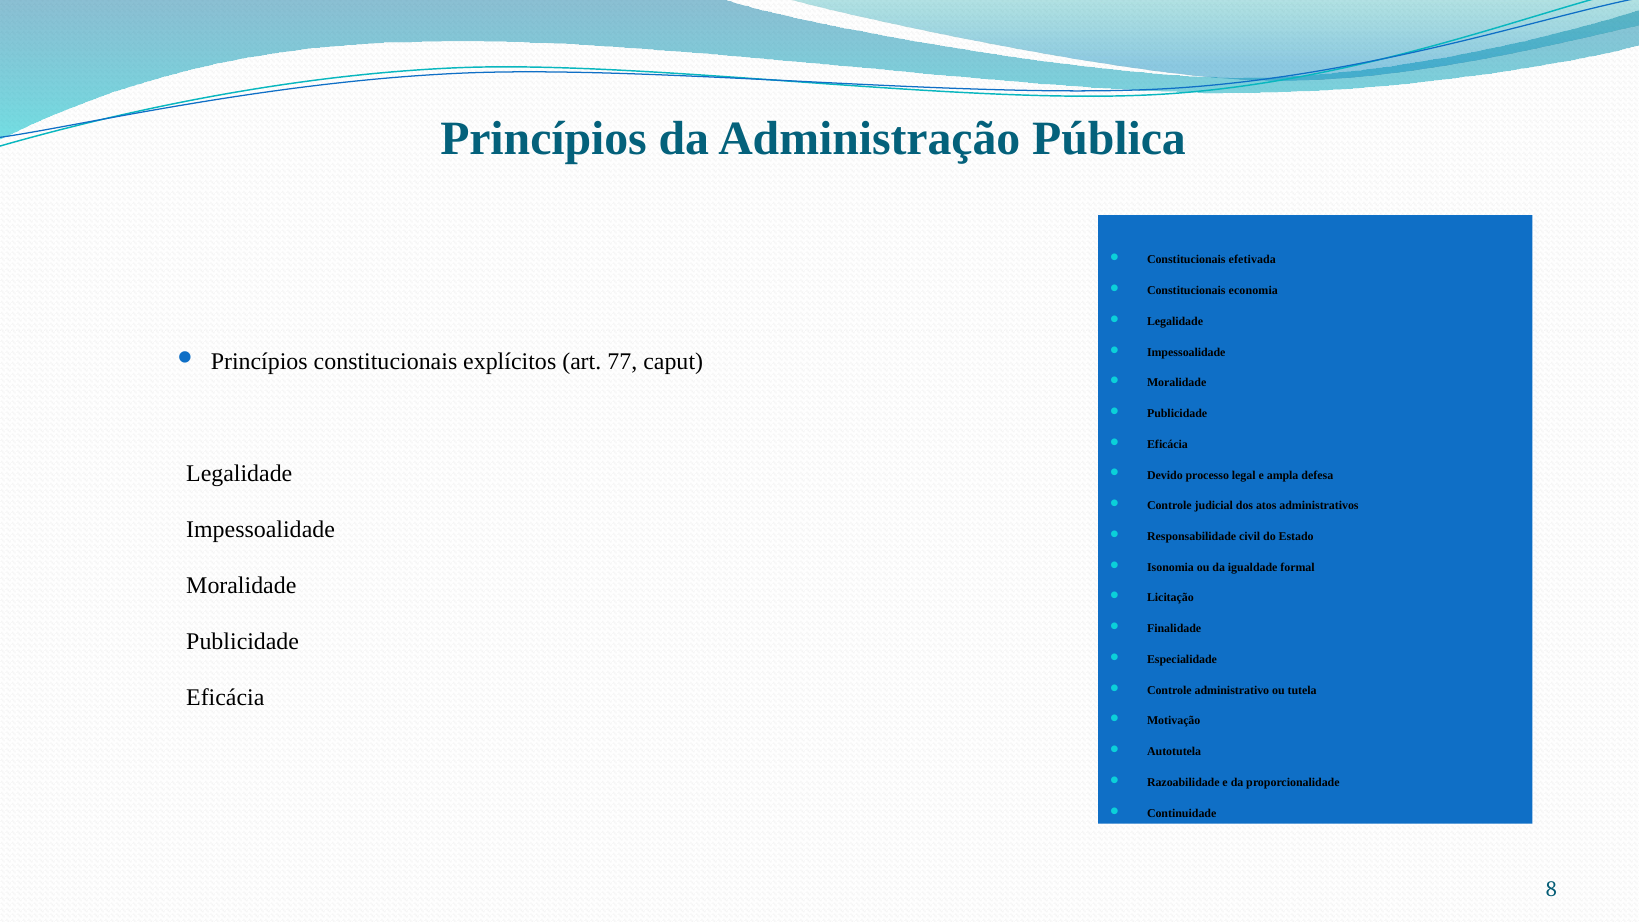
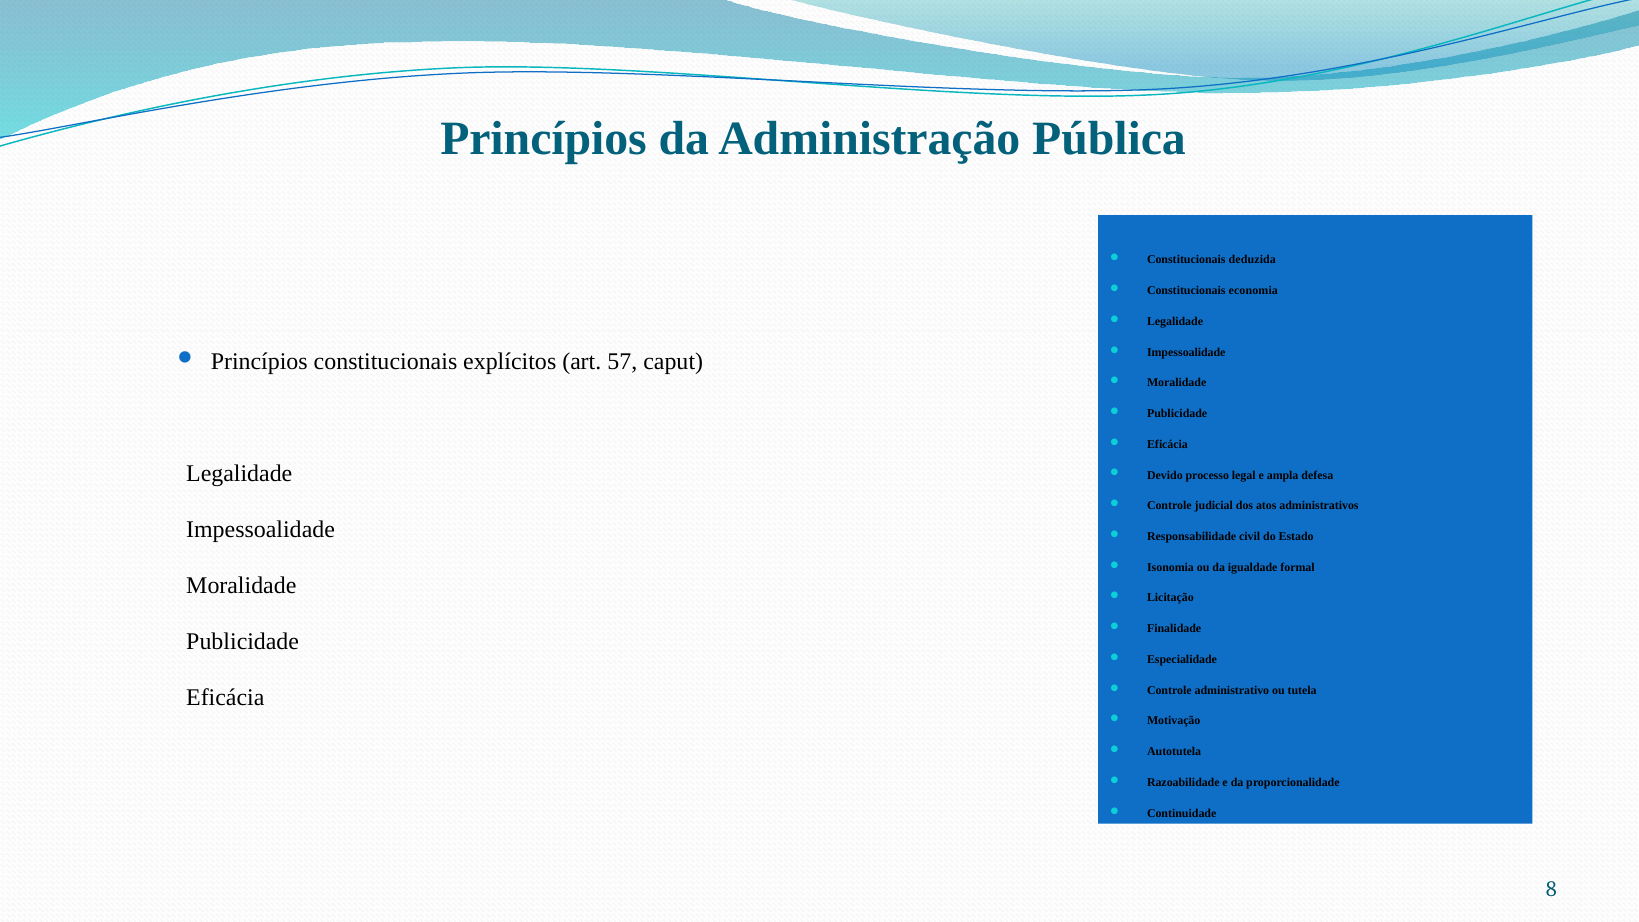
efetivada: efetivada -> deduzida
77: 77 -> 57
